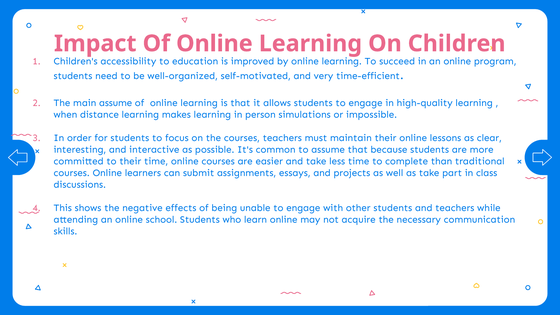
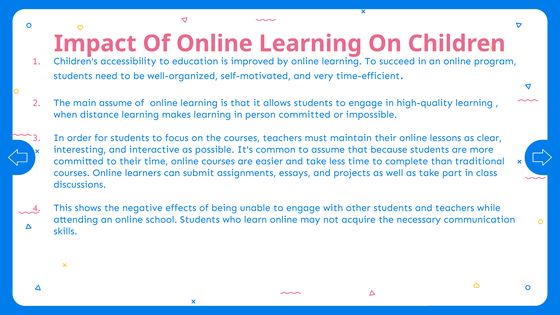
person simulations: simulations -> committed
